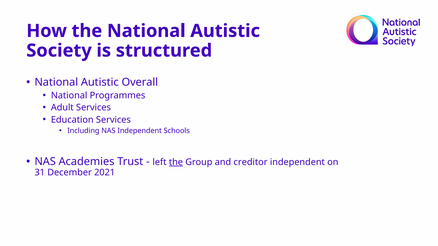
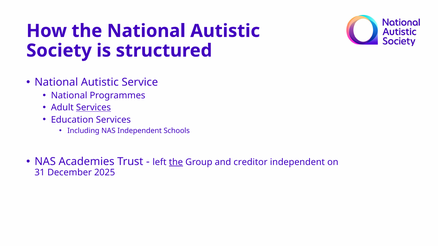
Overall: Overall -> Service
Services at (94, 108) underline: none -> present
2021: 2021 -> 2025
